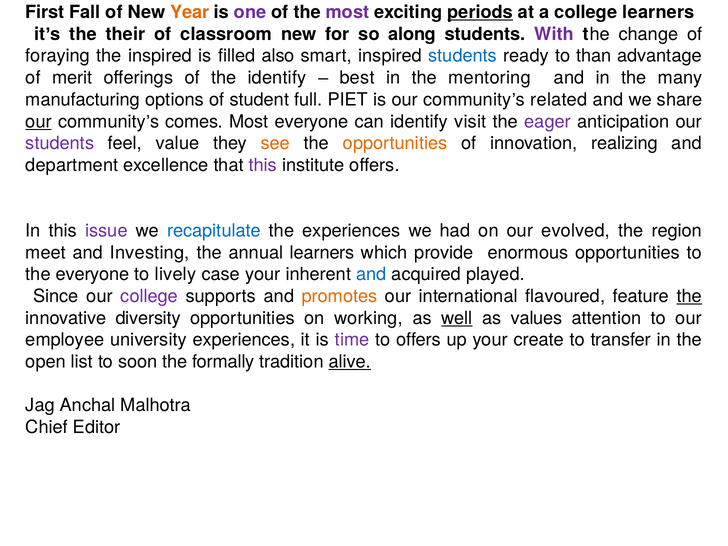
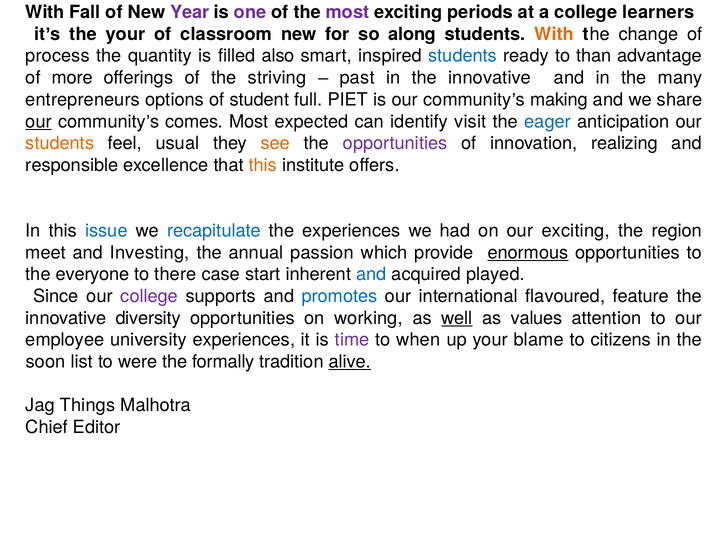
First at (45, 12): First -> With
Year colour: orange -> purple
periods underline: present -> none
the their: their -> your
With at (554, 34) colour: purple -> orange
foraying: foraying -> process
the inspired: inspired -> quantity
merit: merit -> more
the identify: identify -> striving
best: best -> past
in the mentoring: mentoring -> innovative
manufacturing: manufacturing -> entrepreneurs
related: related -> making
Most everyone: everyone -> expected
eager colour: purple -> blue
students at (60, 143) colour: purple -> orange
value: value -> usual
opportunities at (395, 143) colour: orange -> purple
department: department -> responsible
this at (263, 165) colour: purple -> orange
issue colour: purple -> blue
our evolved: evolved -> exciting
annual learners: learners -> passion
enormous underline: none -> present
lively: lively -> there
case your: your -> start
promotes colour: orange -> blue
the at (689, 296) underline: present -> none
to offers: offers -> when
create: create -> blame
transfer: transfer -> citizens
open: open -> soon
soon: soon -> were
Anchal: Anchal -> Things
